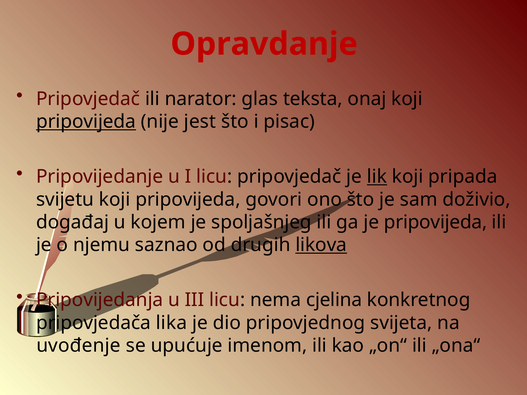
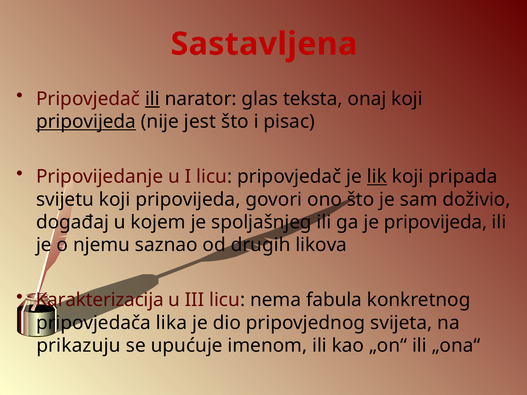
Opravdanje: Opravdanje -> Sastavljena
ili at (152, 99) underline: none -> present
likova underline: present -> none
Pripovijedanja: Pripovijedanja -> Karakterizacija
cjelina: cjelina -> fabula
uvođenje: uvođenje -> prikazuju
